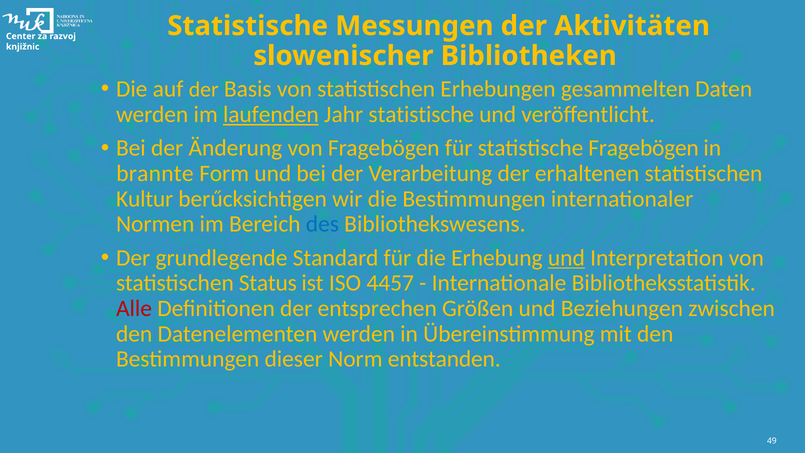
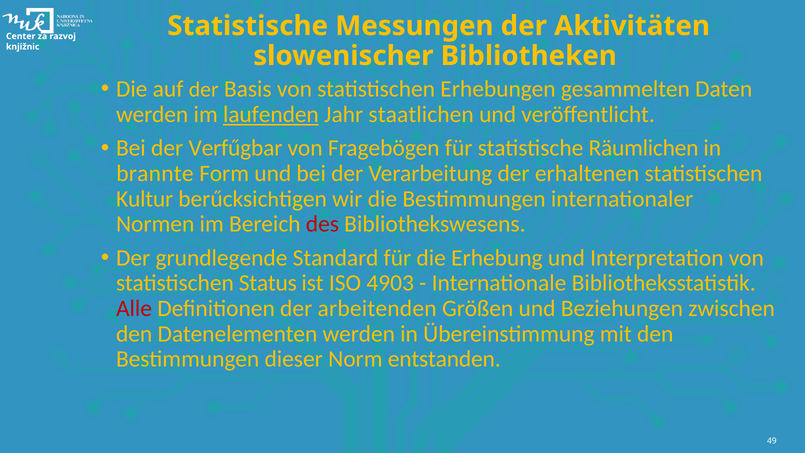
Jahr statistische: statistische -> staatlichen
Änderung: Änderung -> Verfűgbar
statistische Fragebögen: Fragebögen -> Räumlichen
des colour: blue -> red
und at (566, 258) underline: present -> none
4457: 4457 -> 4903
entsprechen: entsprechen -> arbeitenden
